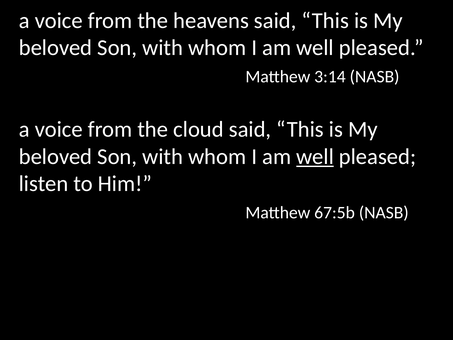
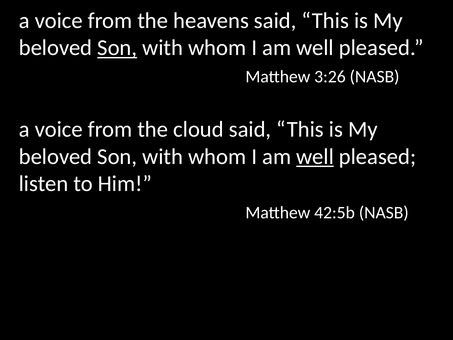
Son at (117, 48) underline: none -> present
3:14: 3:14 -> 3:26
67:5b: 67:5b -> 42:5b
